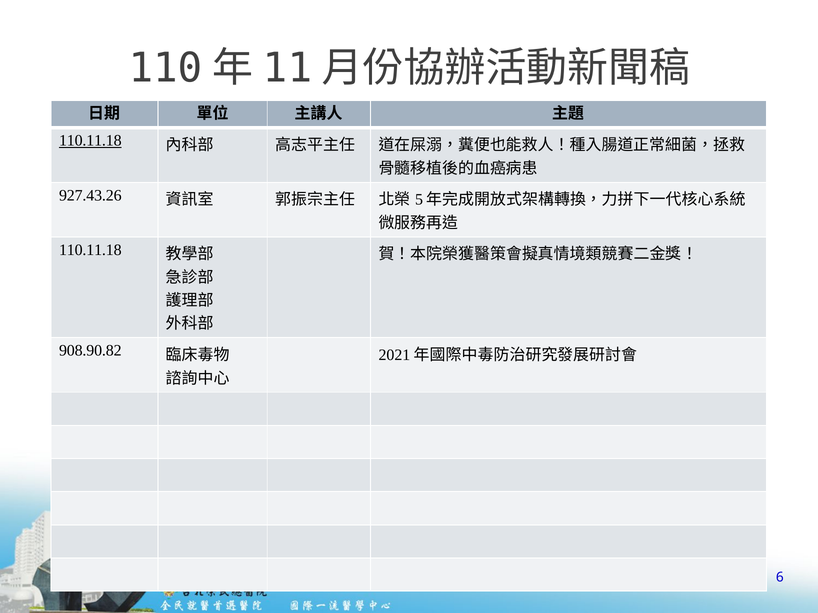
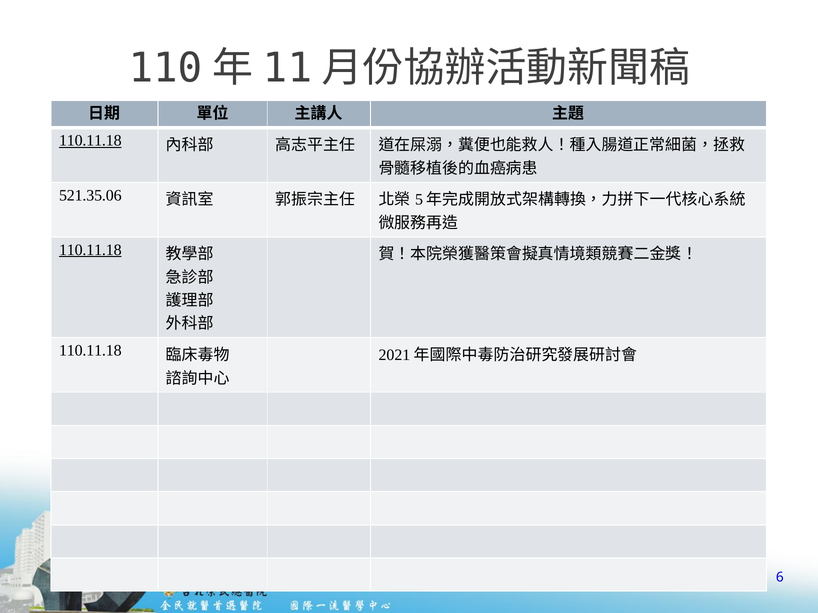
927.43.26: 927.43.26 -> 521.35.06
110.11.18 at (90, 250) underline: none -> present
908.90.82 at (90, 351): 908.90.82 -> 110.11.18
